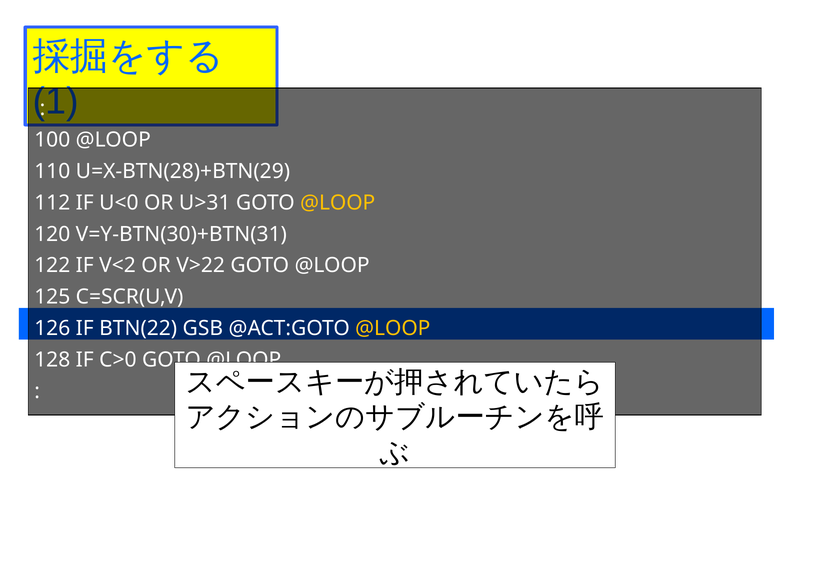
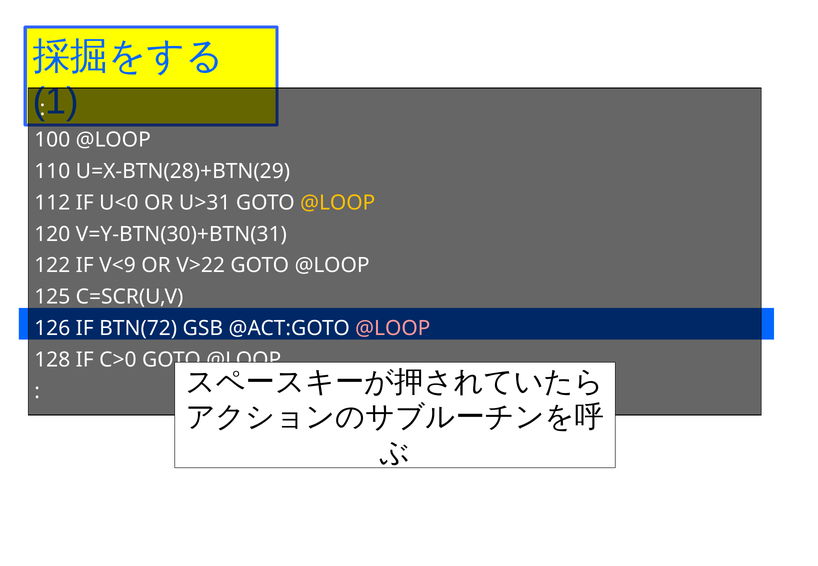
V<2: V<2 -> V<9
BTN(22: BTN(22 -> BTN(72
@LOOP at (393, 329) colour: yellow -> pink
